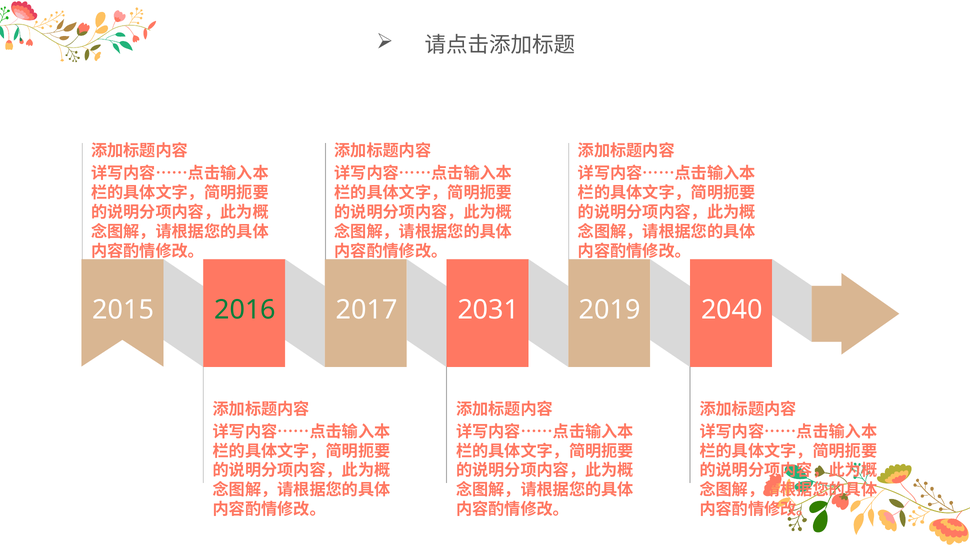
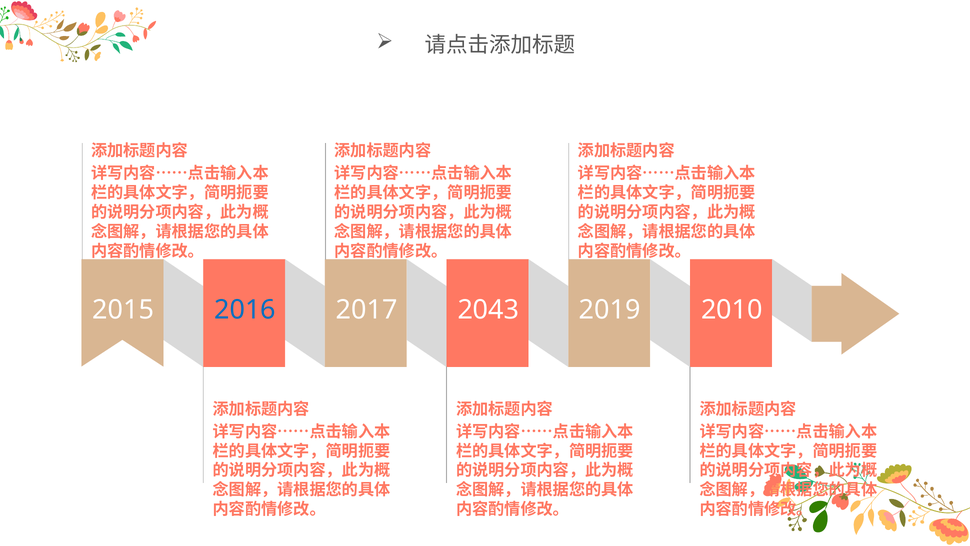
2016 colour: green -> blue
2031: 2031 -> 2043
2040: 2040 -> 2010
